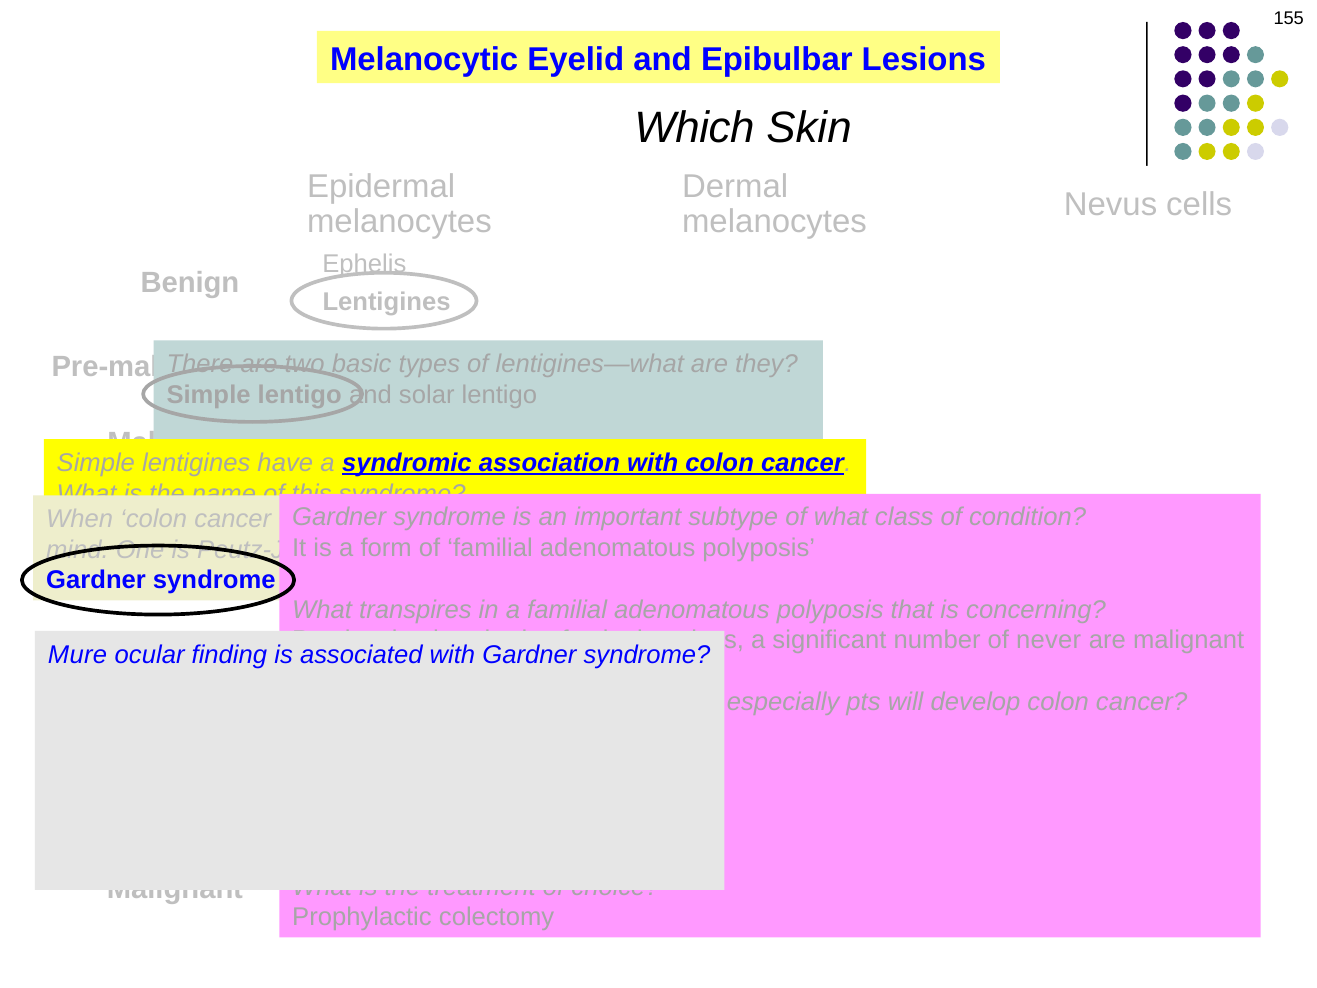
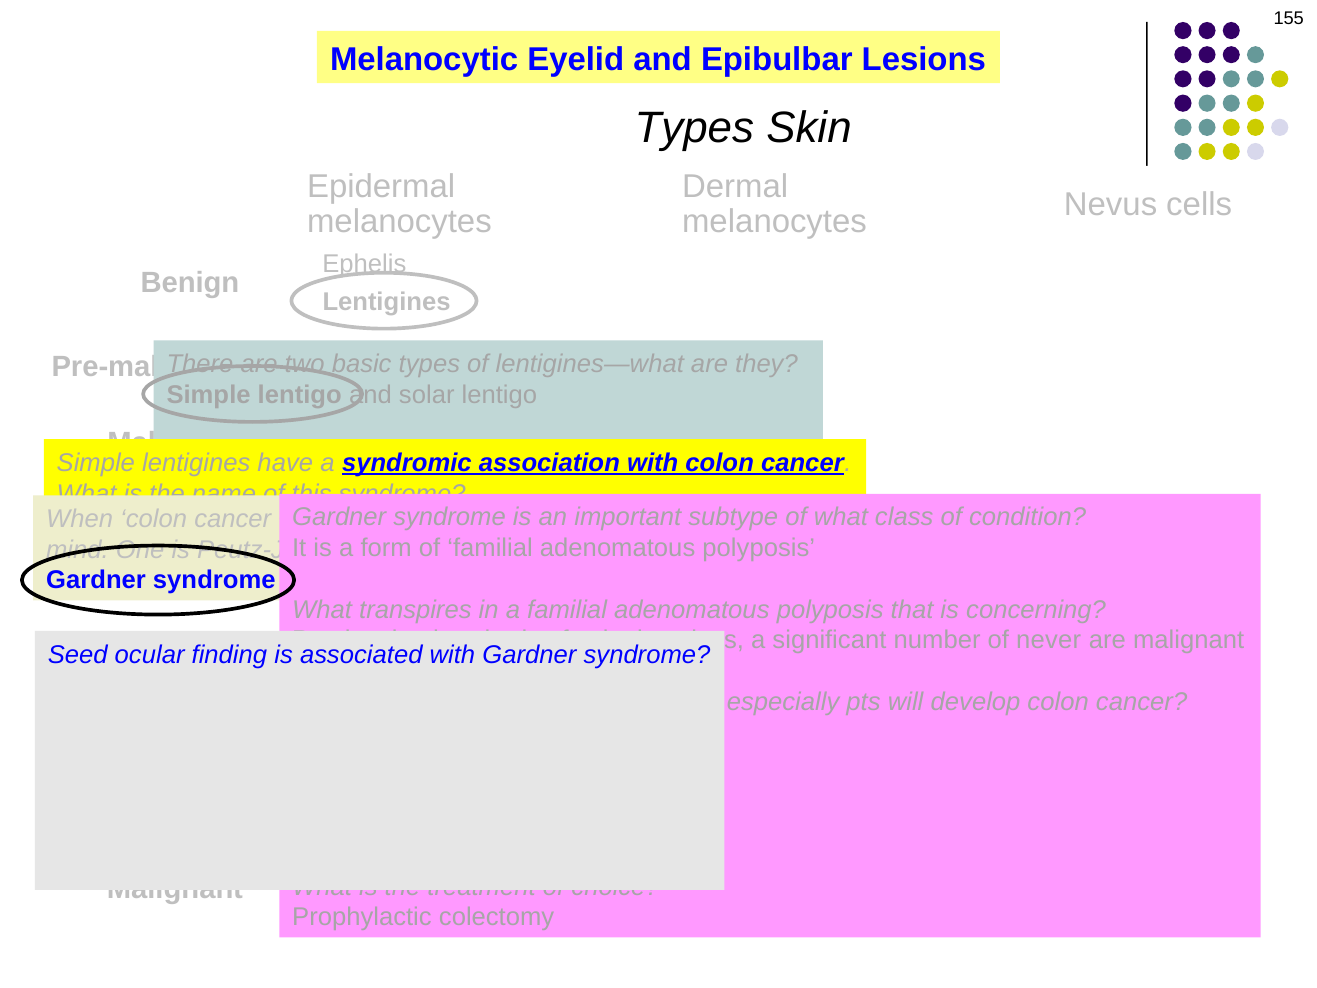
Which at (695, 128): Which -> Types
Mure: Mure -> Seed
